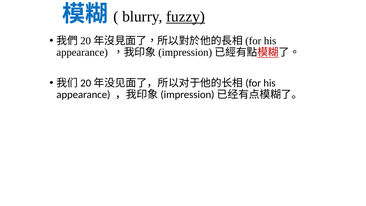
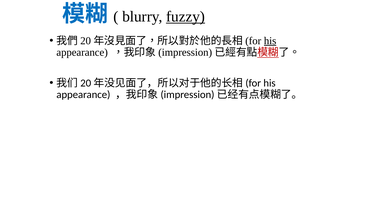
his at (270, 41) underline: none -> present
